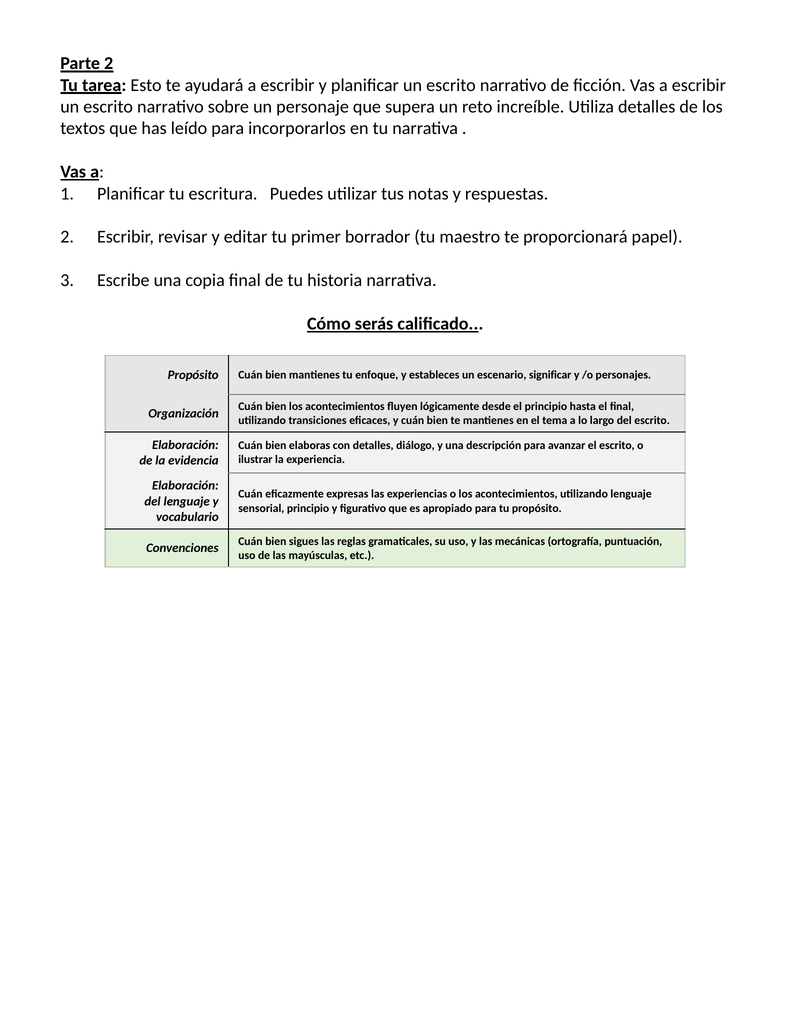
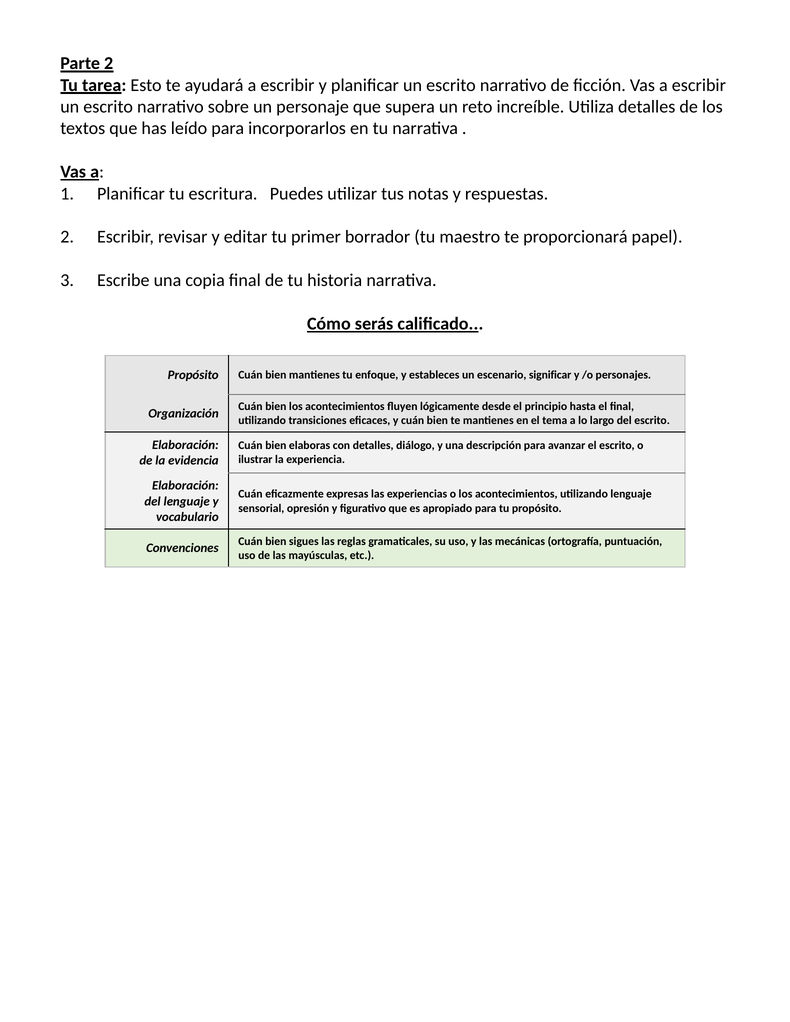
sensorial principio: principio -> opresión
